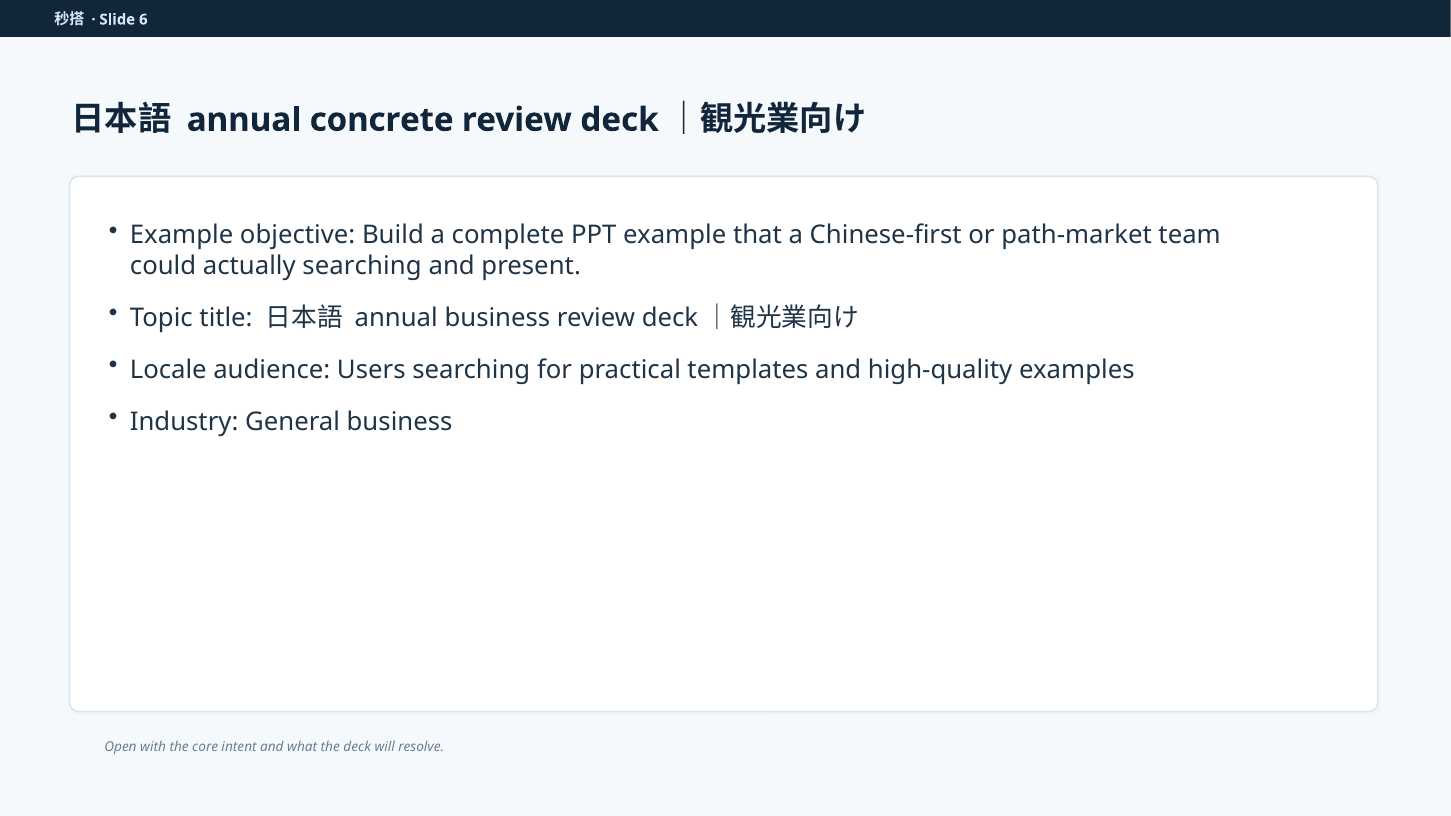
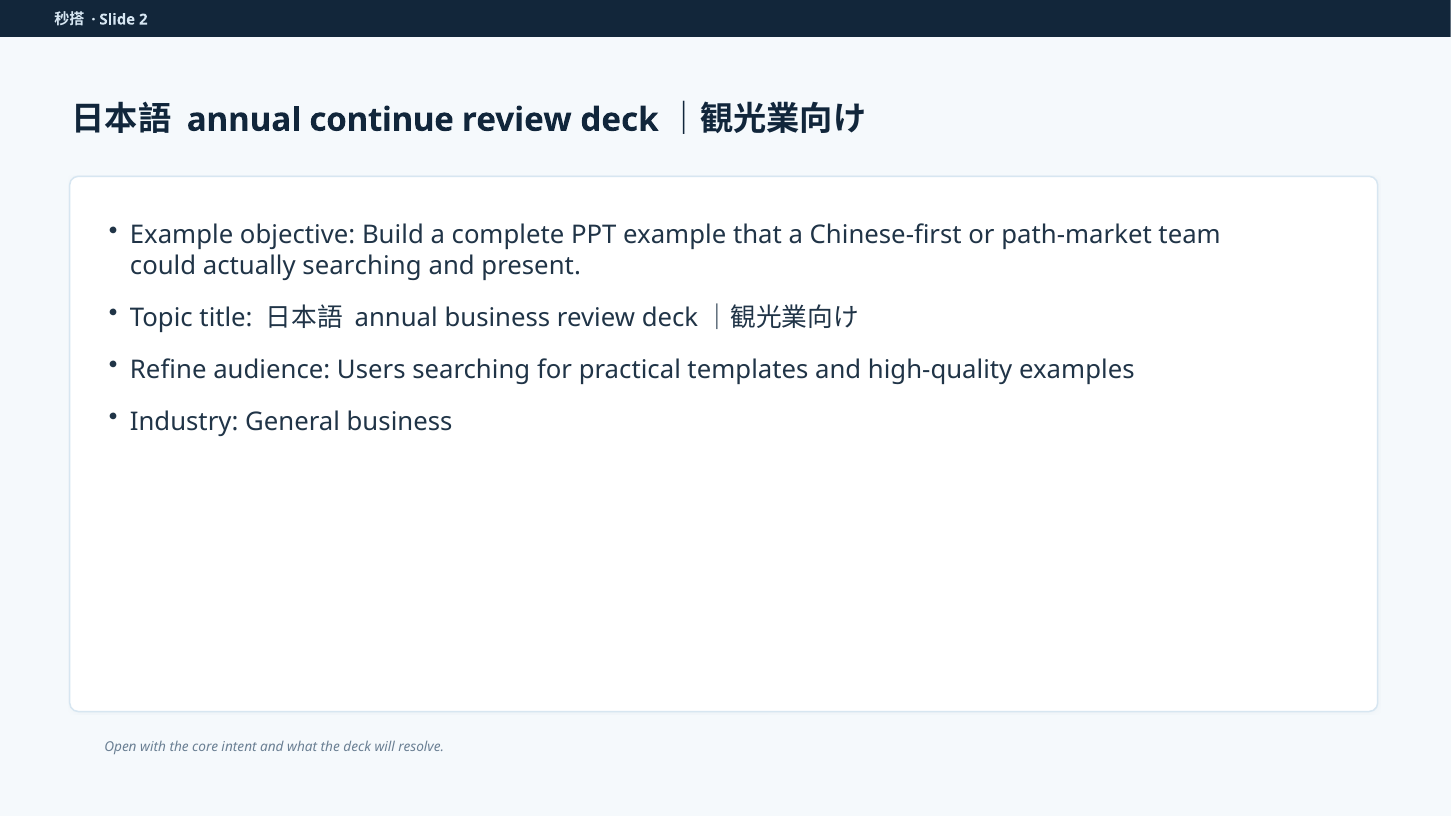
6: 6 -> 2
concrete: concrete -> continue
Locale: Locale -> Refine
